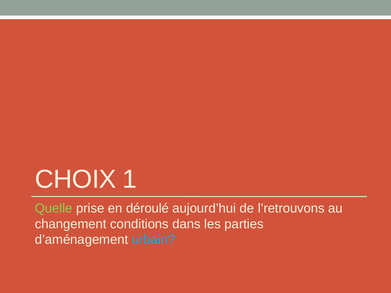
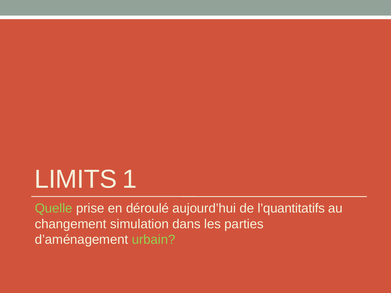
CHOIX: CHOIX -> LIMITS
l’retrouvons: l’retrouvons -> l’quantitatifs
conditions: conditions -> simulation
urbain colour: light blue -> light green
